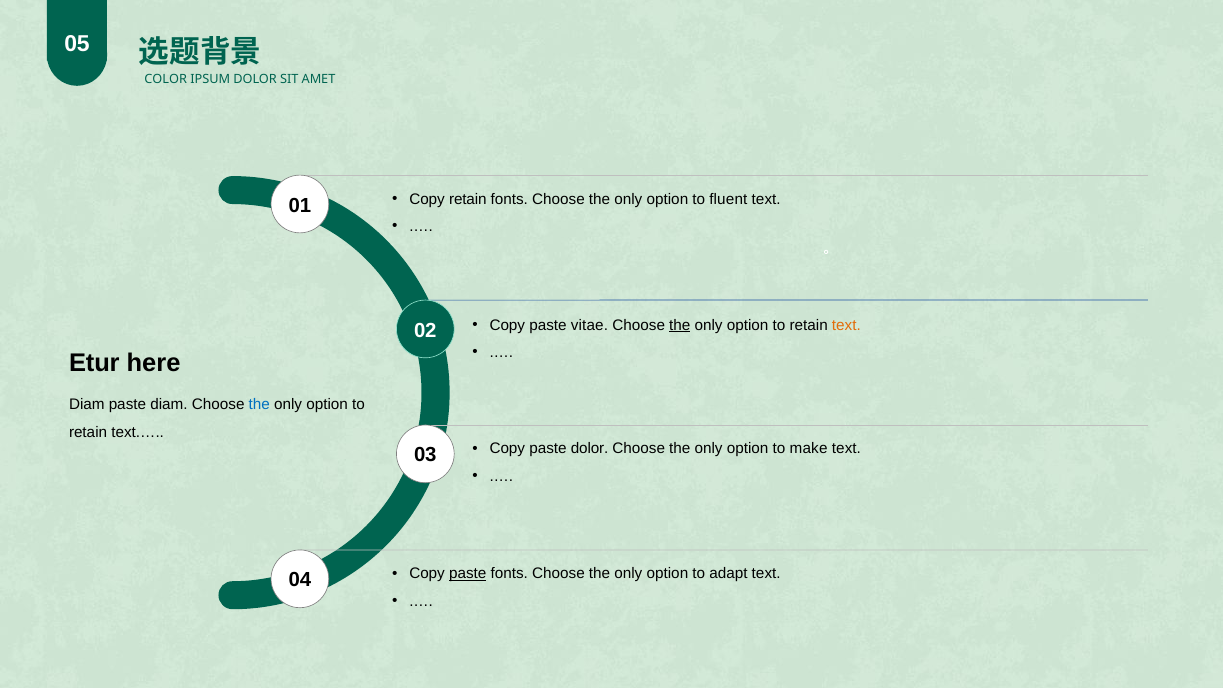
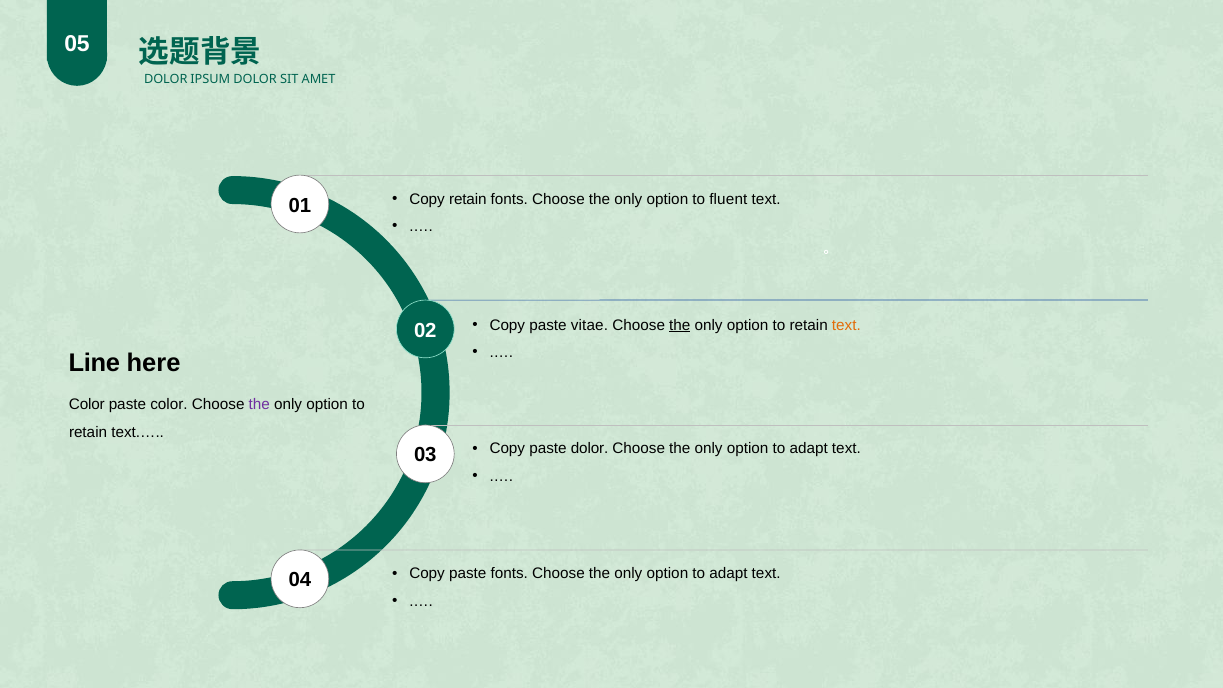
COLOR at (166, 79): COLOR -> DOLOR
Etur: Etur -> Line
Diam at (87, 404): Diam -> Color
paste diam: diam -> color
the at (259, 404) colour: blue -> purple
make at (809, 449): make -> adapt
paste at (468, 574) underline: present -> none
